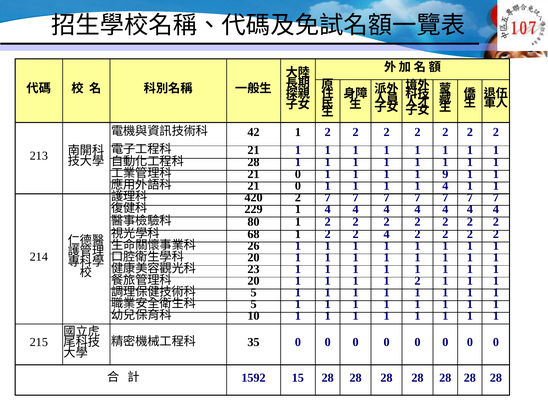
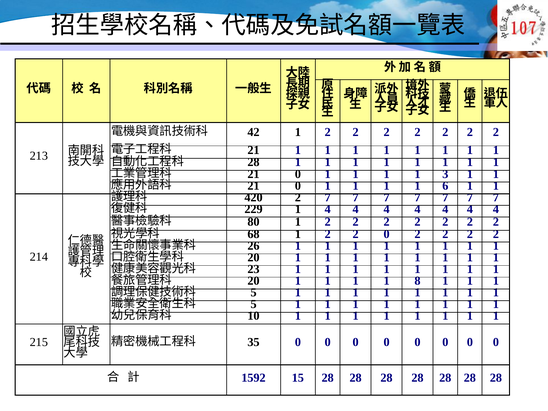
9: 9 -> 3
1 1 4: 4 -> 6
2 4: 4 -> 0
1 1 2: 2 -> 8
